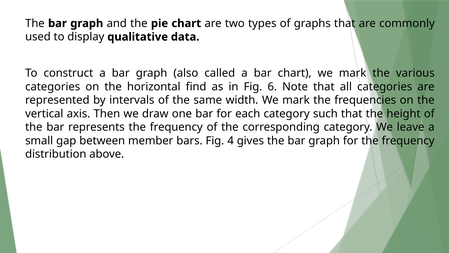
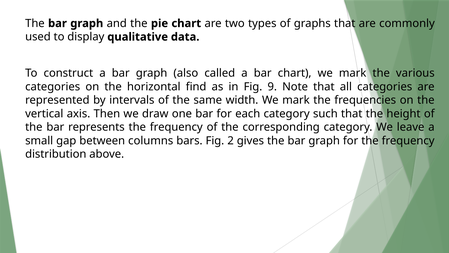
6: 6 -> 9
member: member -> columns
4: 4 -> 2
